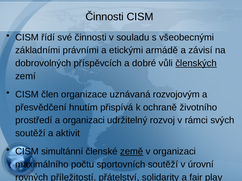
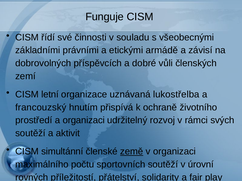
Činnosti at (105, 17): Činnosti -> Funguje
členských underline: present -> none
člen: člen -> letní
rozvojovým: rozvojovým -> lukostřelba
přesvědčení: přesvědčení -> francouzský
